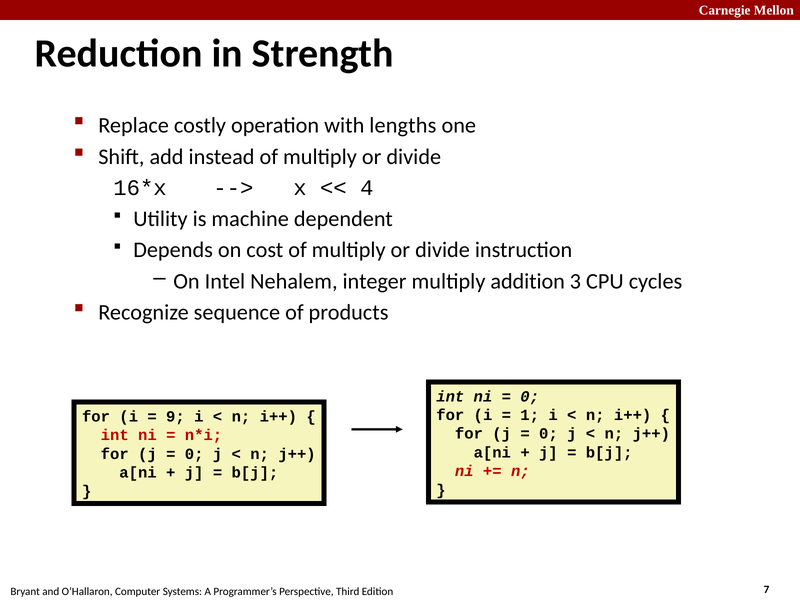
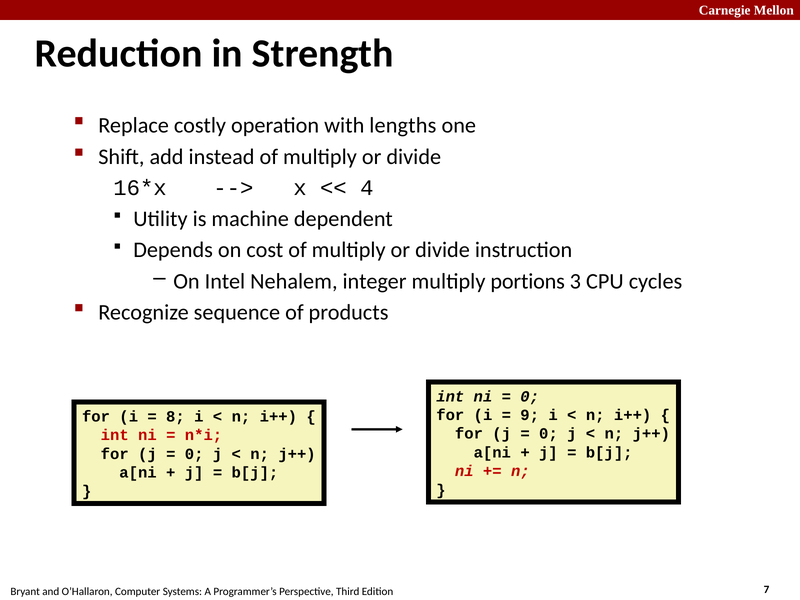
addition: addition -> portions
1: 1 -> 9
9: 9 -> 8
